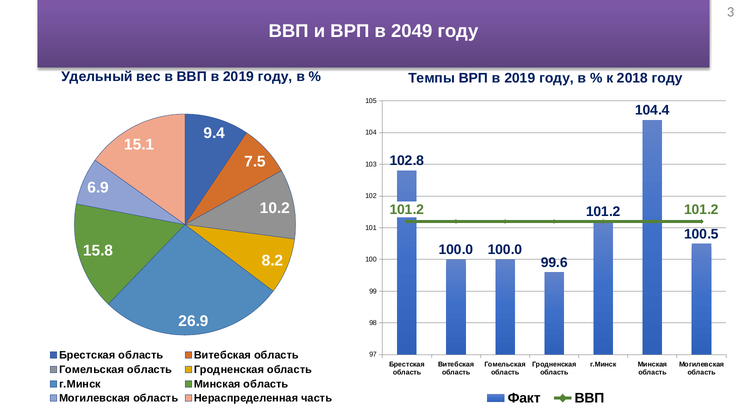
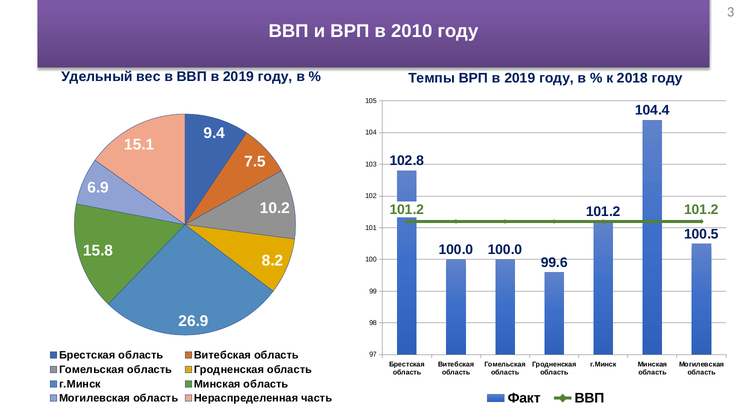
2049: 2049 -> 2010
